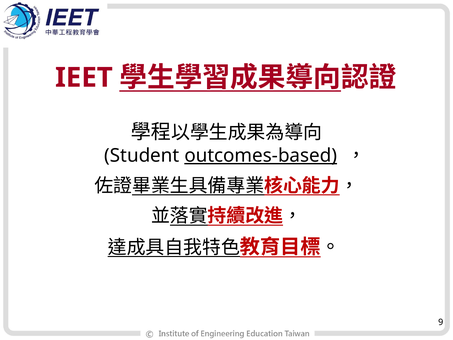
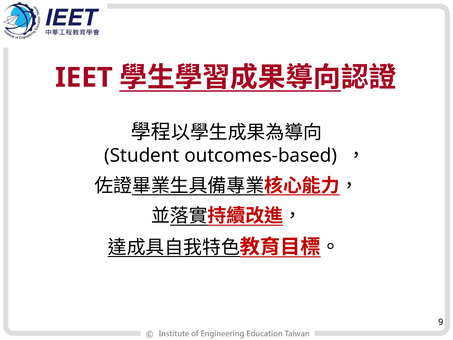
outcomes-based underline: present -> none
